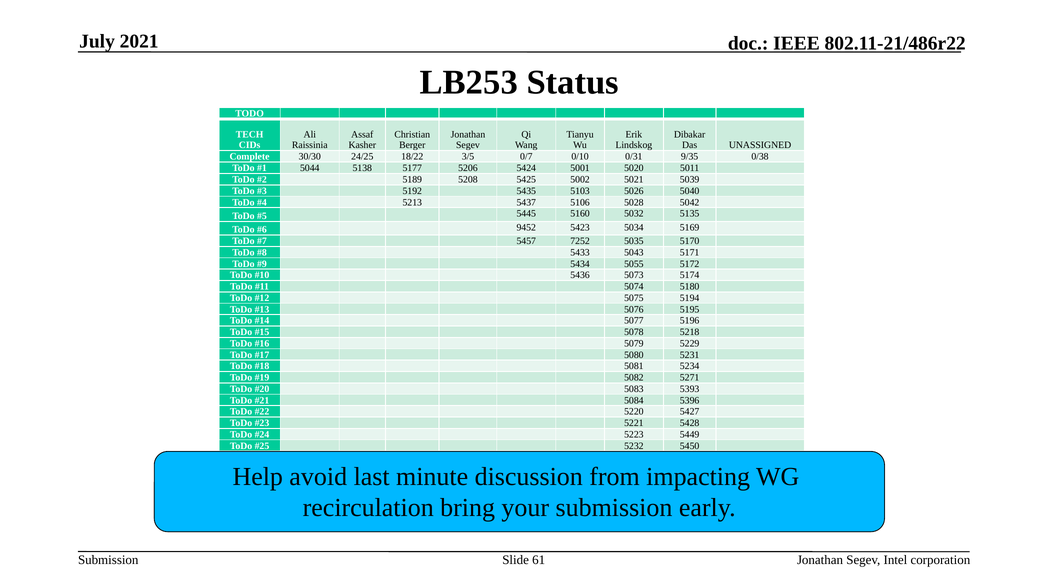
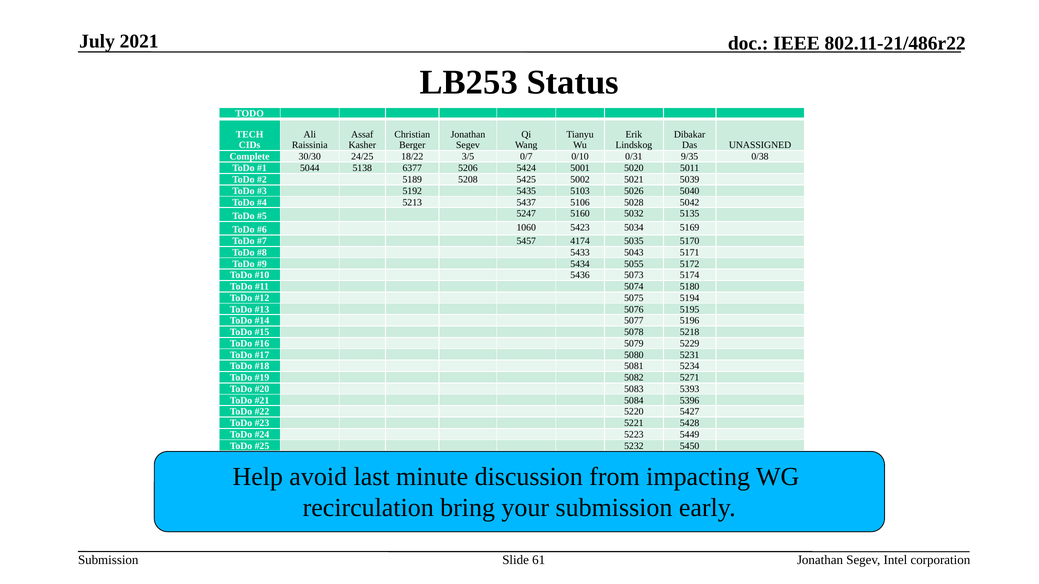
5177: 5177 -> 6377
5445: 5445 -> 5247
9452: 9452 -> 1060
7252: 7252 -> 4174
